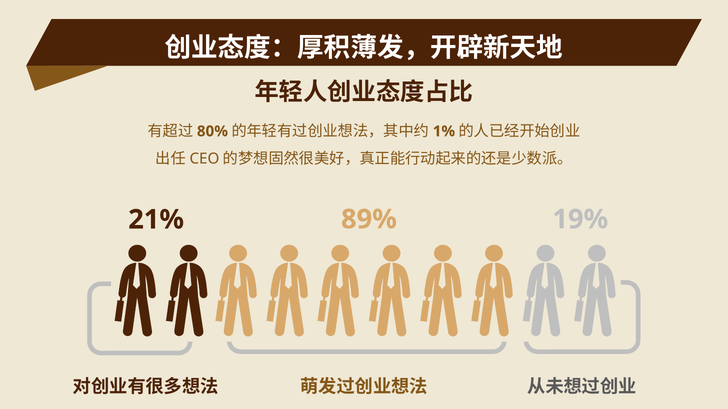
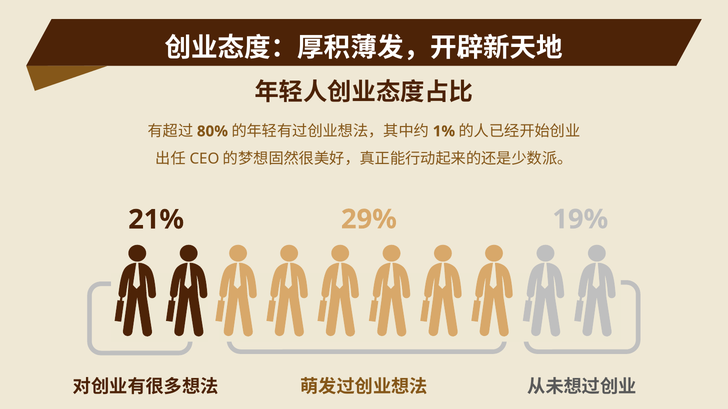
89%: 89% -> 29%
